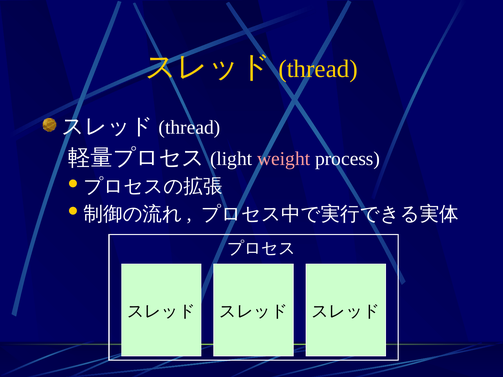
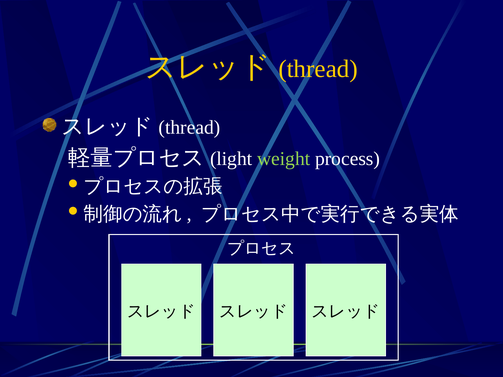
weight colour: pink -> light green
